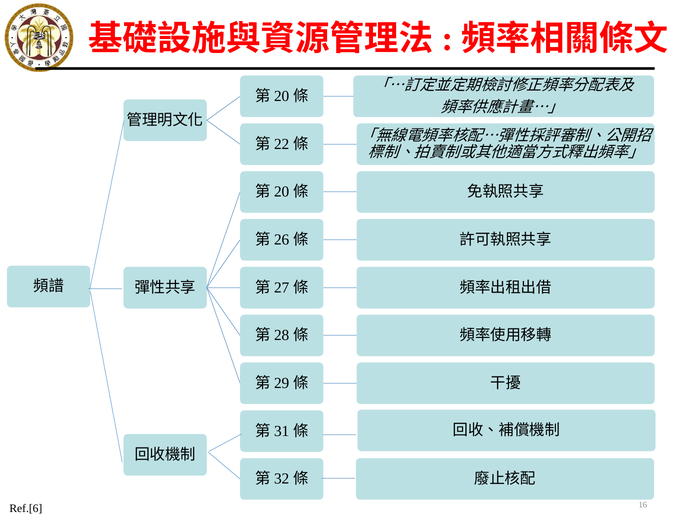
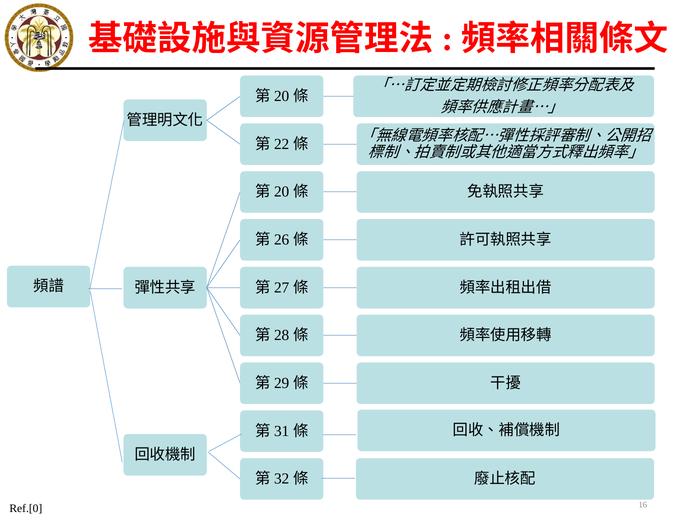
Ref.[6: Ref.[6 -> Ref.[0
